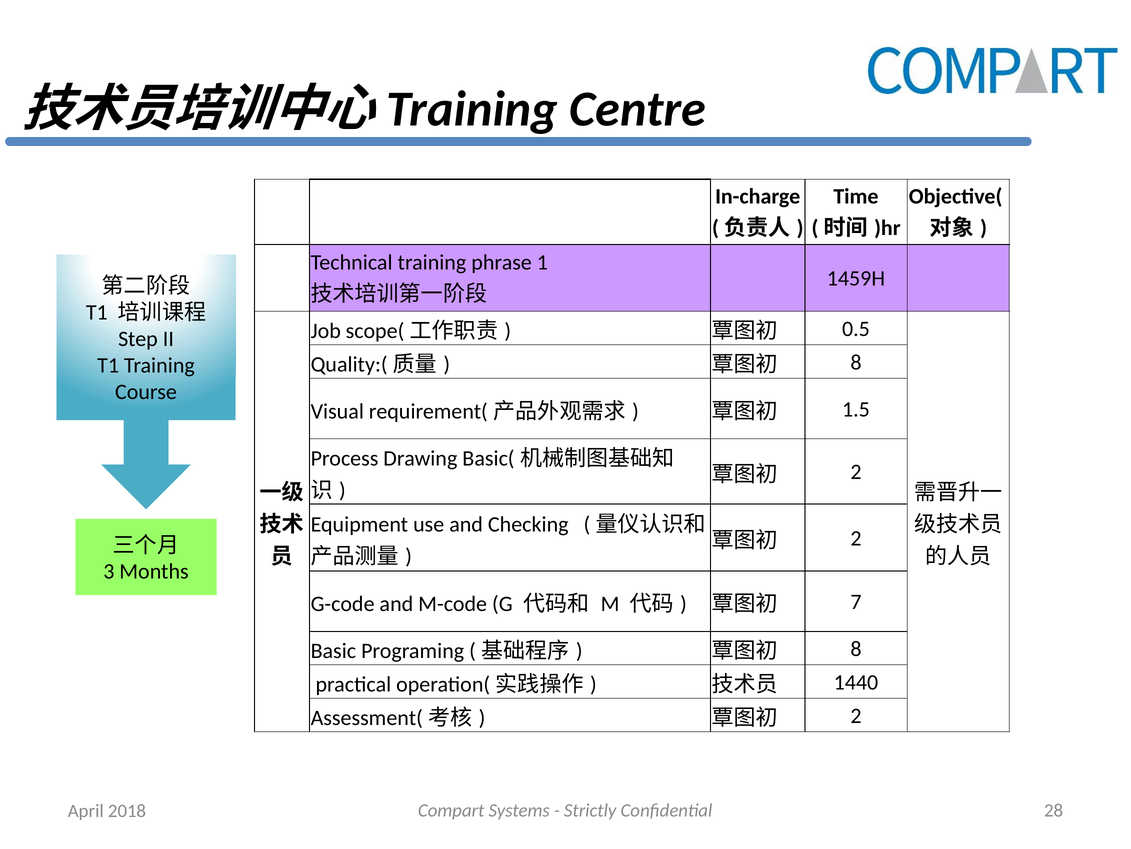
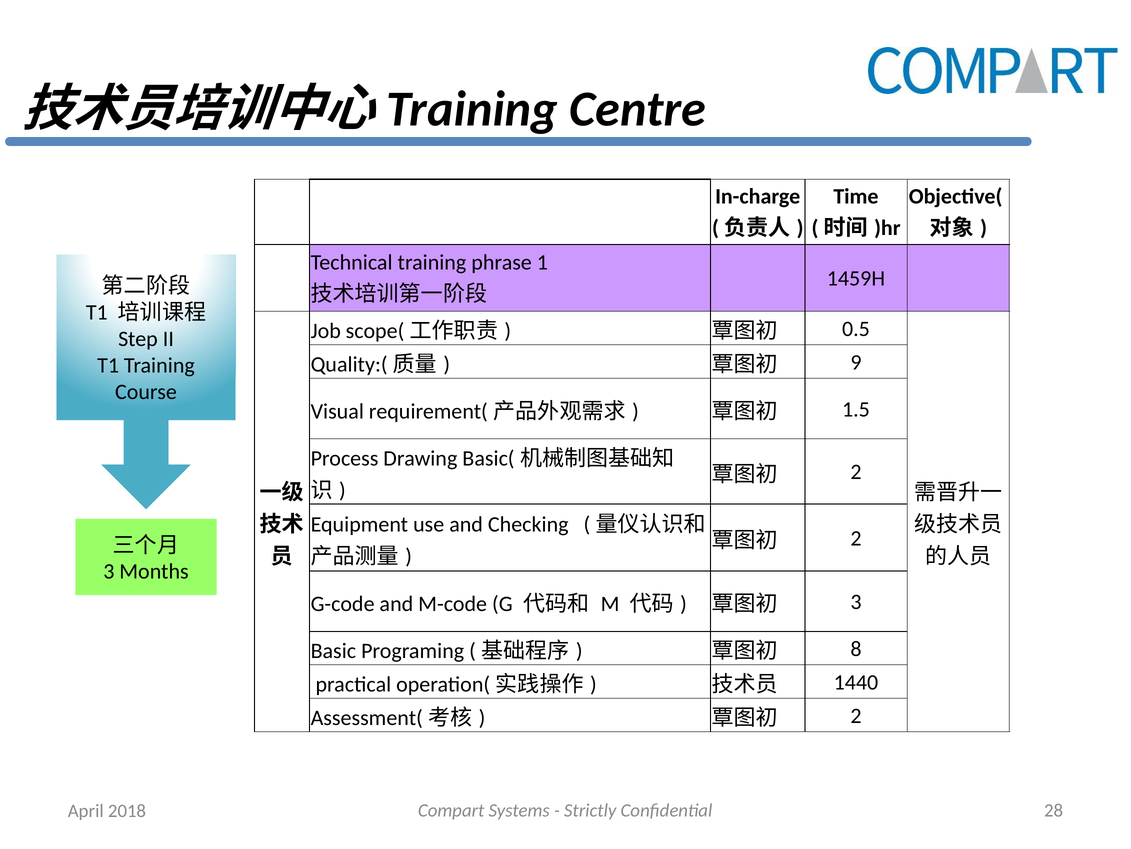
8 at (856, 362): 8 -> 9
7 at (856, 601): 7 -> 3
